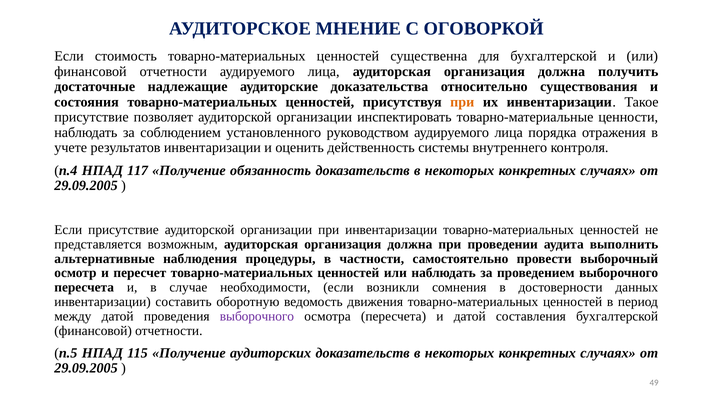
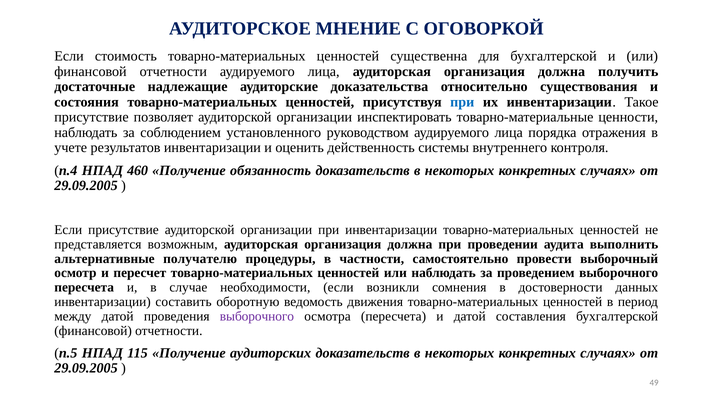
при at (462, 102) colour: orange -> blue
117: 117 -> 460
наблюдения: наблюдения -> получателю
